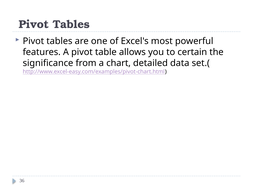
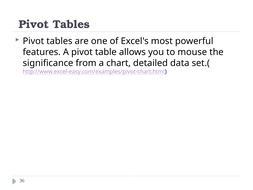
certain: certain -> mouse
